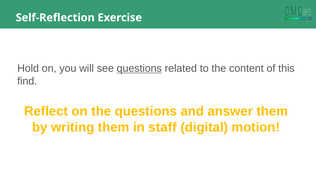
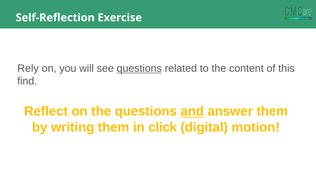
Hold: Hold -> Rely
and underline: none -> present
staff: staff -> click
